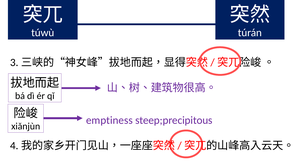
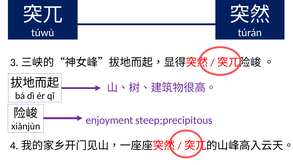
emptiness: emptiness -> enjoyment
